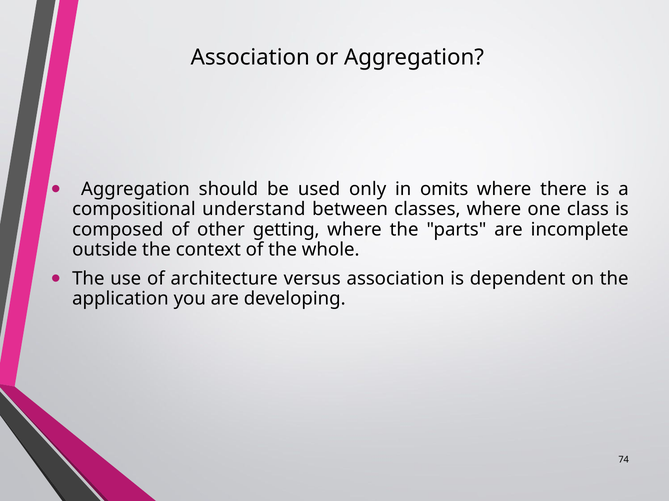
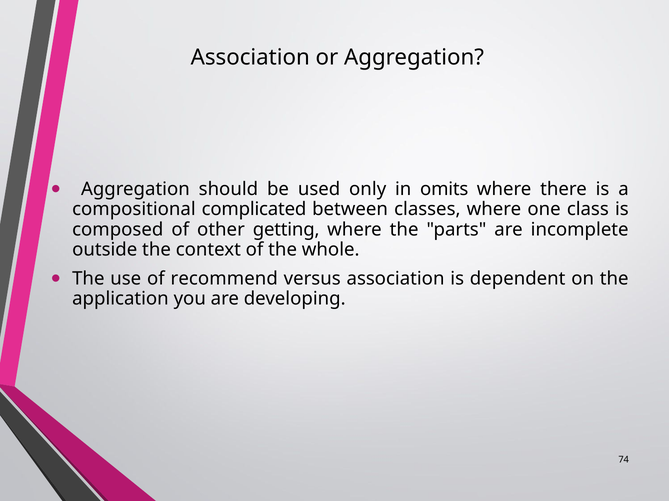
understand: understand -> complicated
architecture: architecture -> recommend
